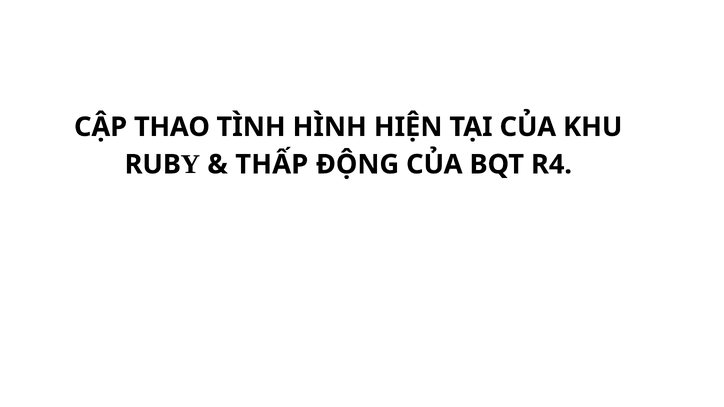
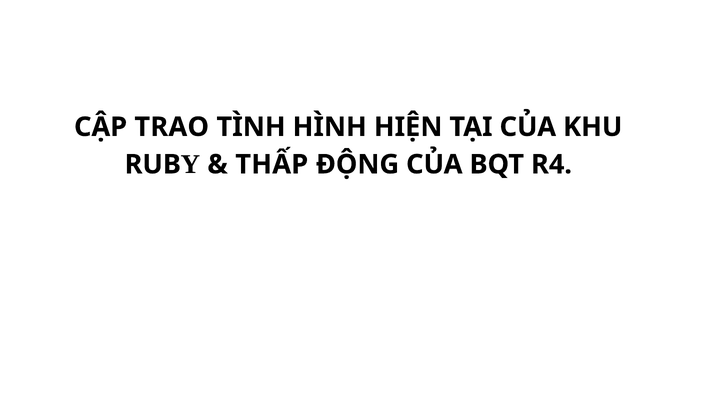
THAO: THAO -> TRAO
